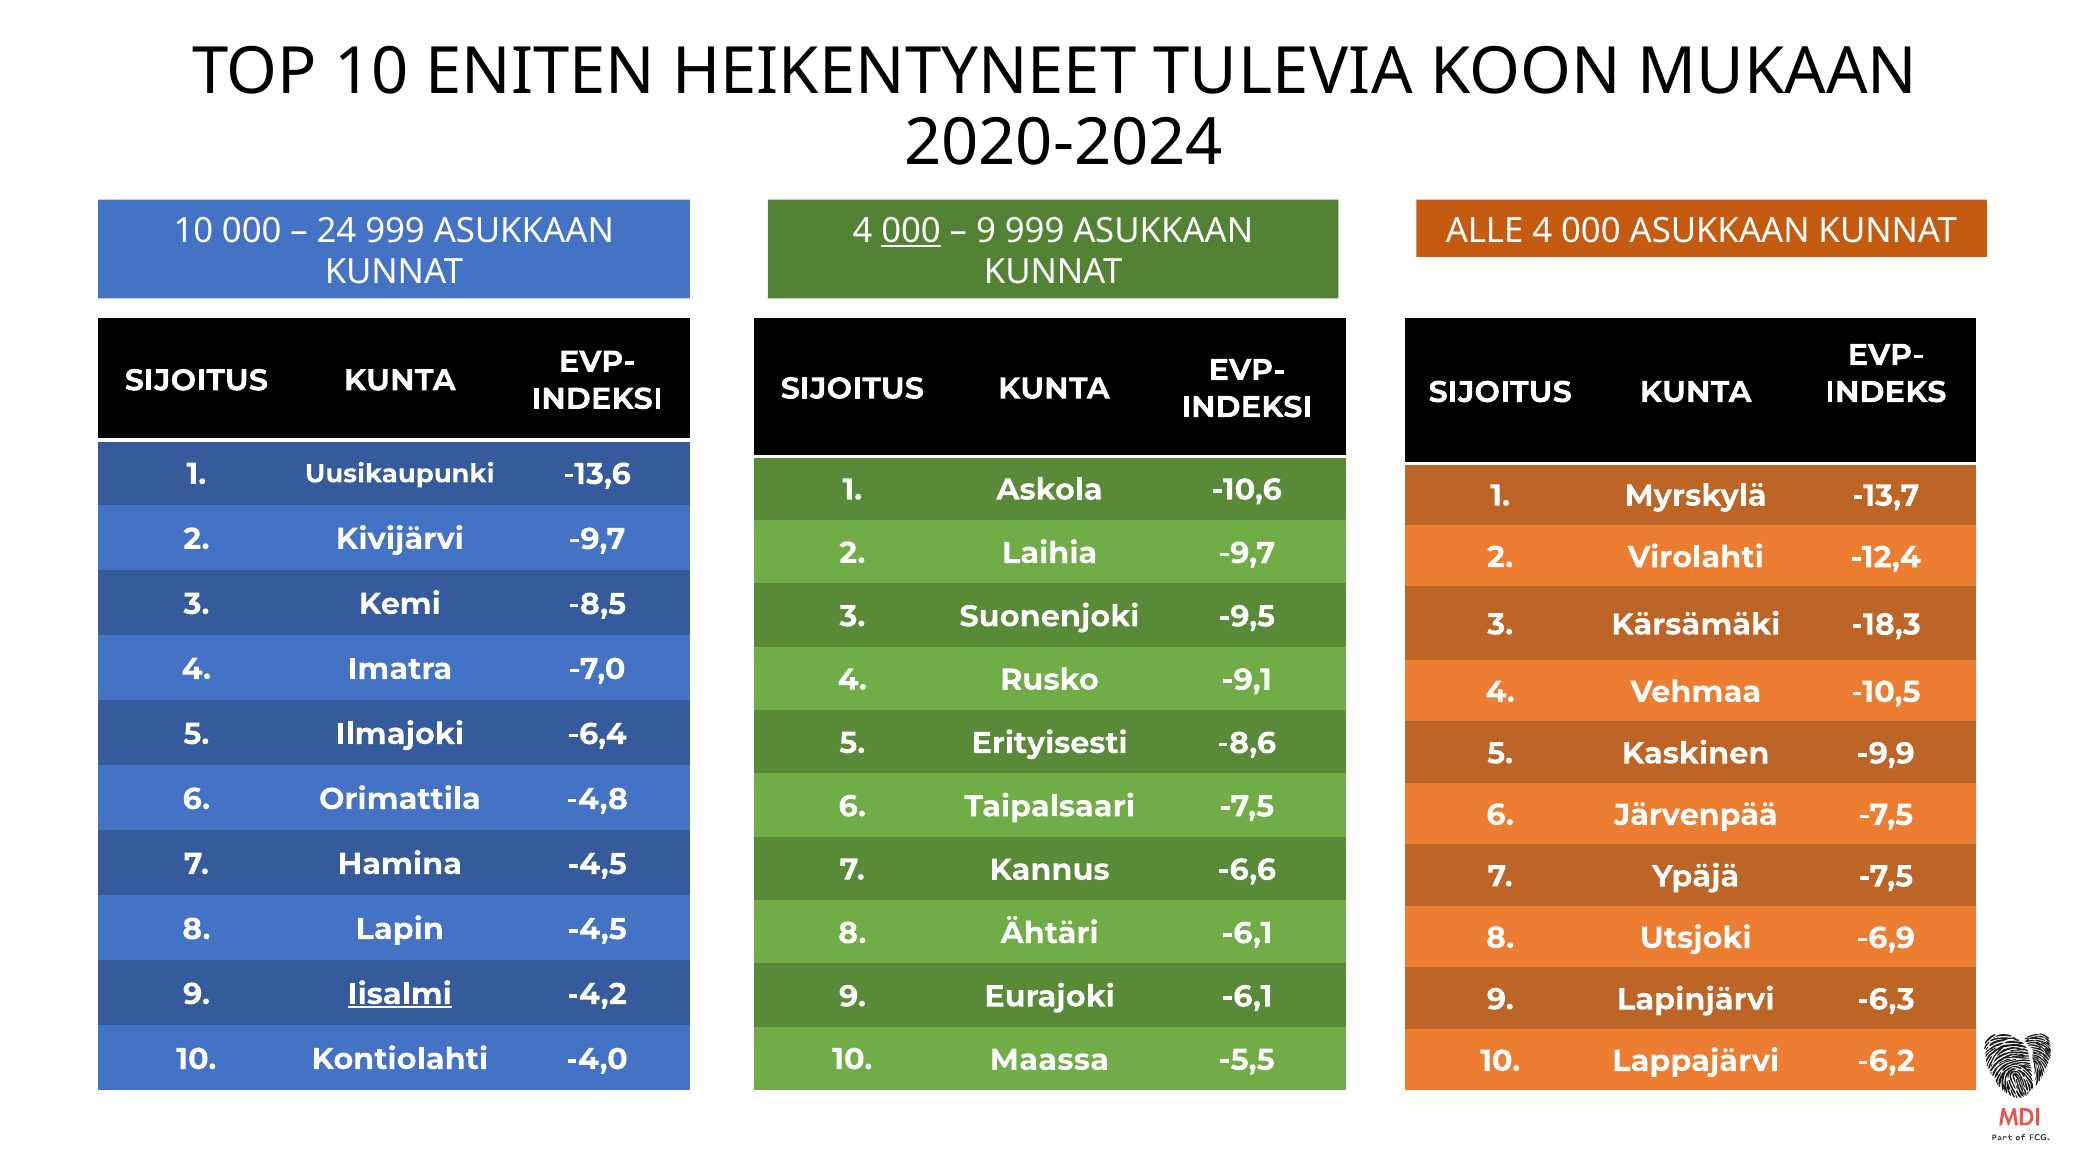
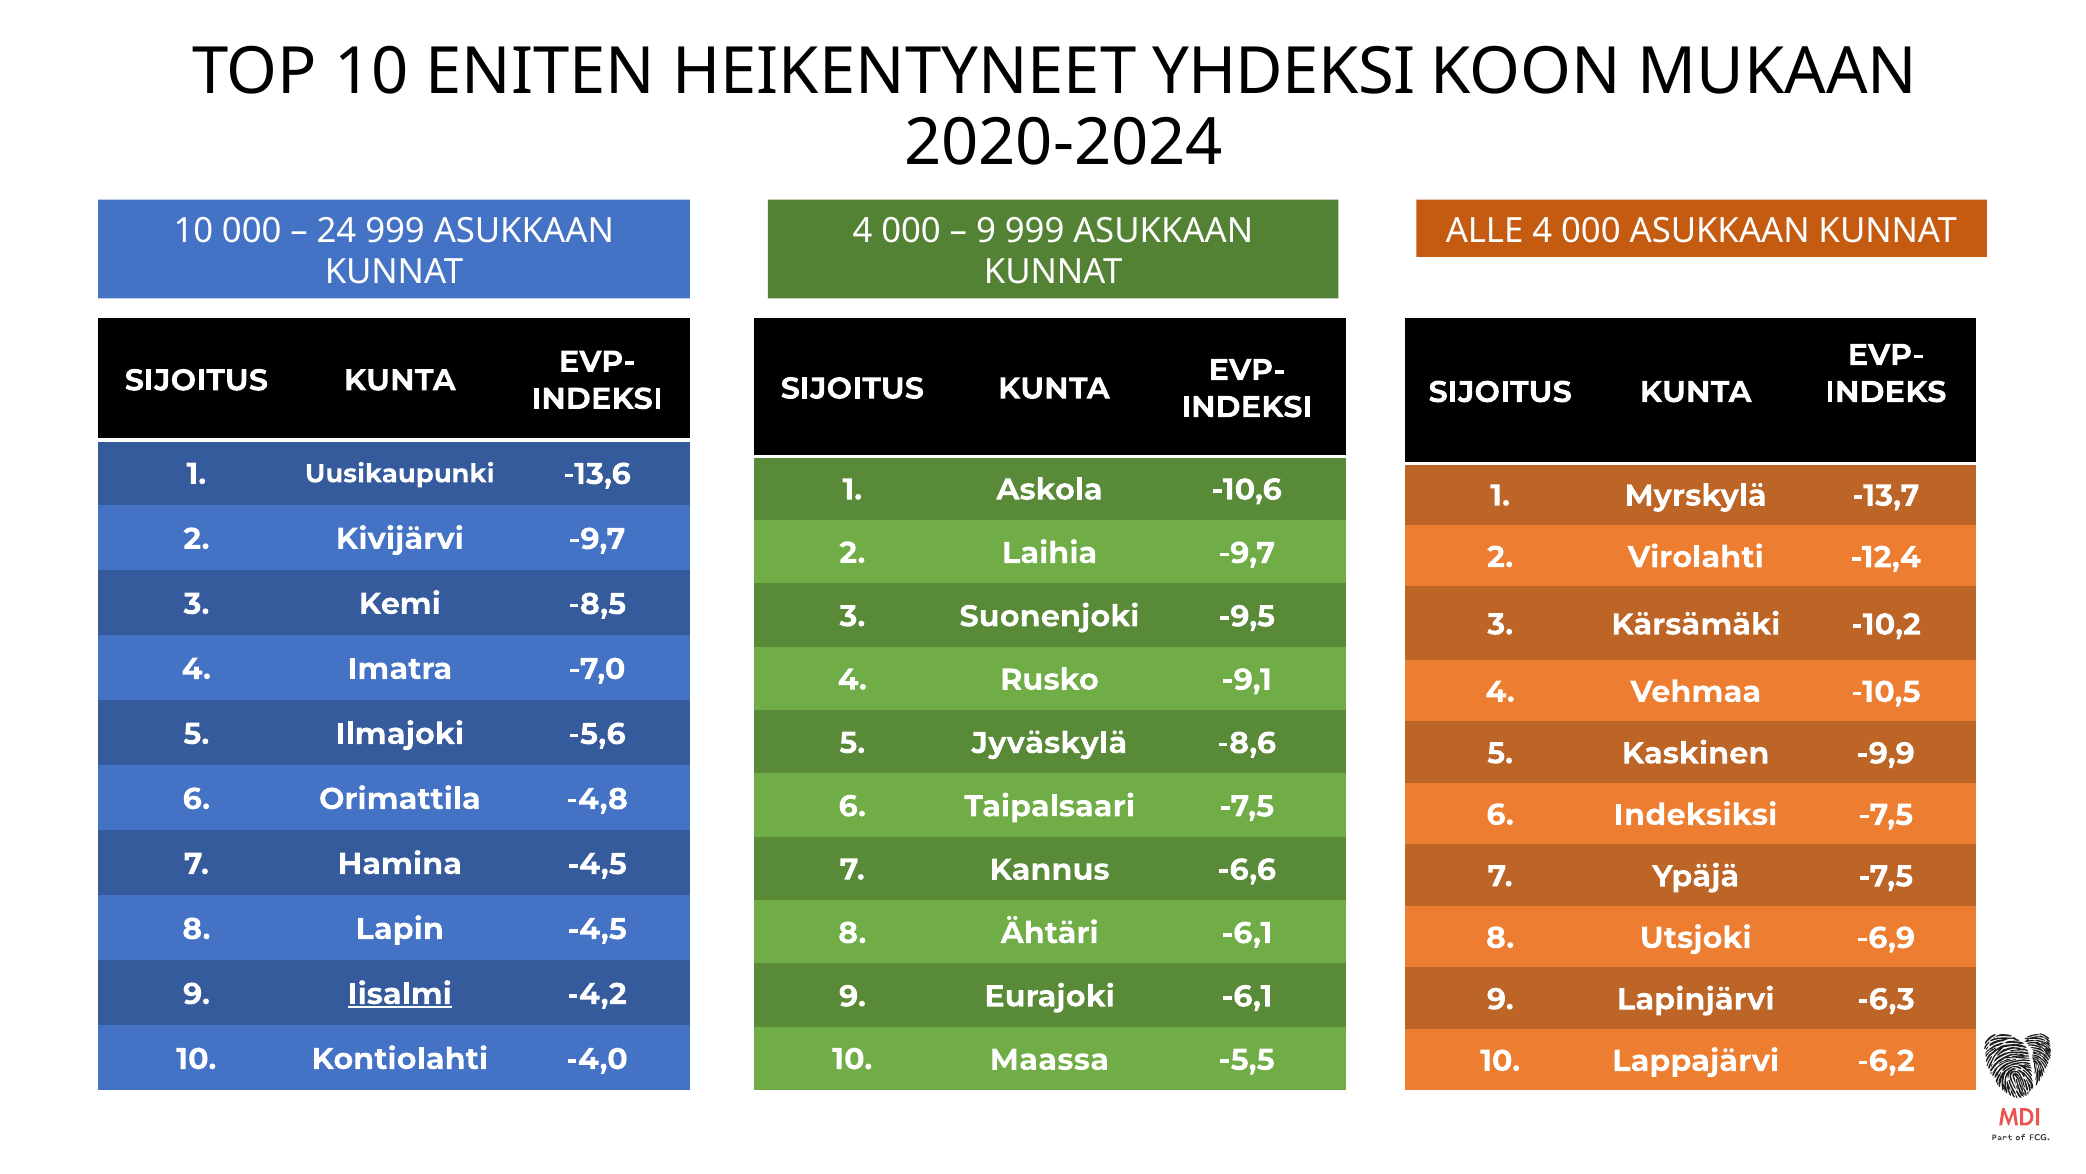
TULEVIA: TULEVIA -> YHDEKSI
000 at (911, 231) underline: present -> none
-18,3: -18,3 -> -10,2
-6,4: -6,4 -> -5,6
Erityisesti: Erityisesti -> Jyväskylä
Järvenpää: Järvenpää -> Indeksiksi
